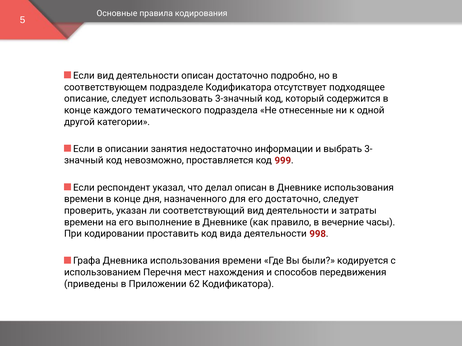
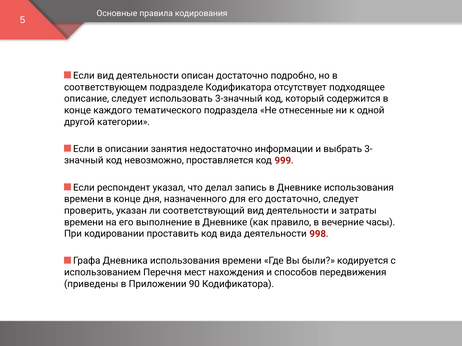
делал описан: описан -> запись
62: 62 -> 90
